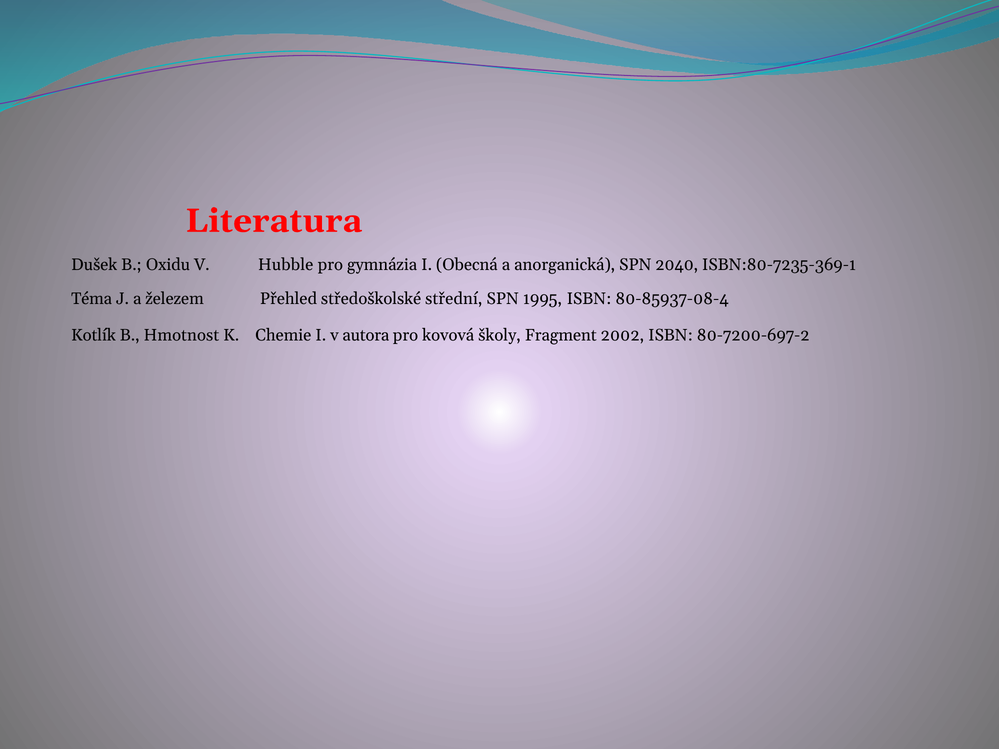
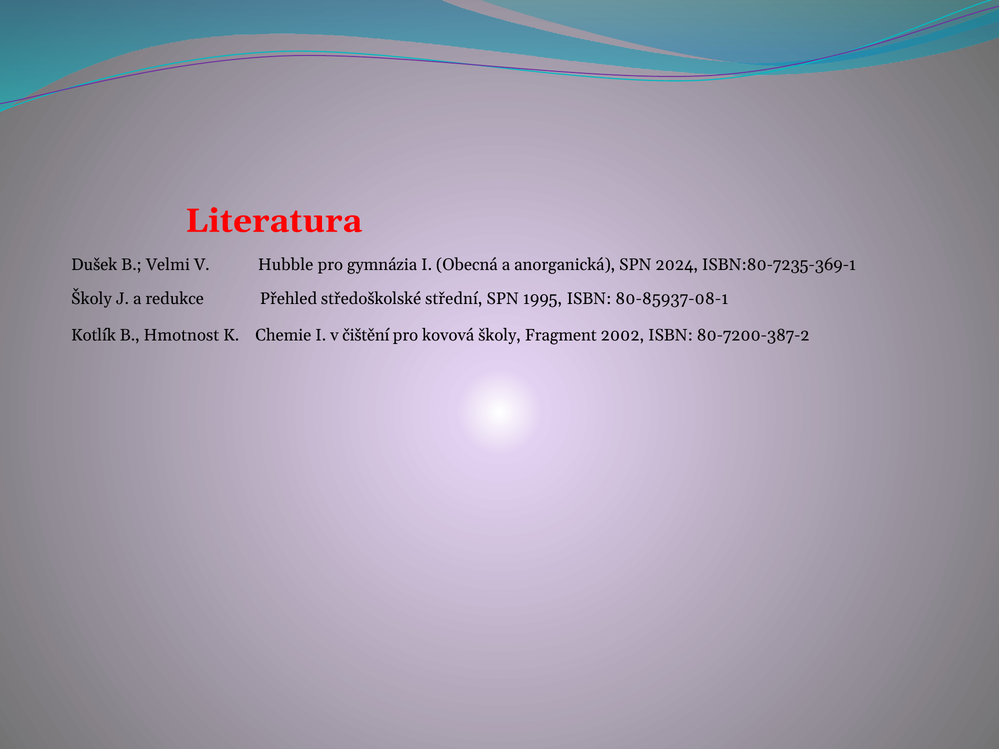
Oxidu: Oxidu -> Velmi
2040: 2040 -> 2024
Téma at (92, 299): Téma -> Školy
železem: železem -> redukce
80-85937-08-4: 80-85937-08-4 -> 80-85937-08-1
autora: autora -> čištění
80-7200-697-2: 80-7200-697-2 -> 80-7200-387-2
